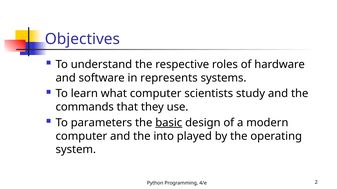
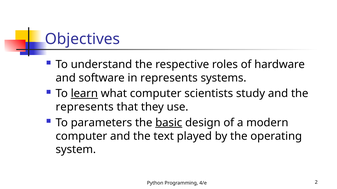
learn underline: none -> present
commands at (85, 107): commands -> represents
into: into -> text
